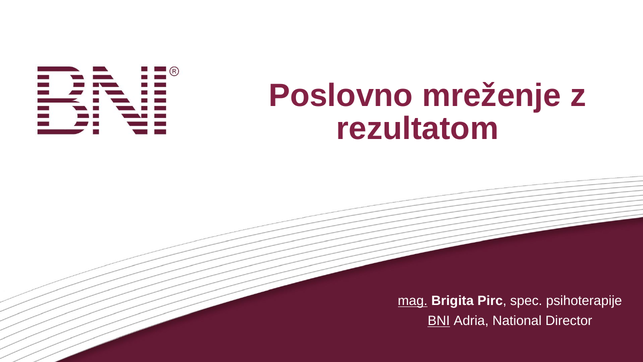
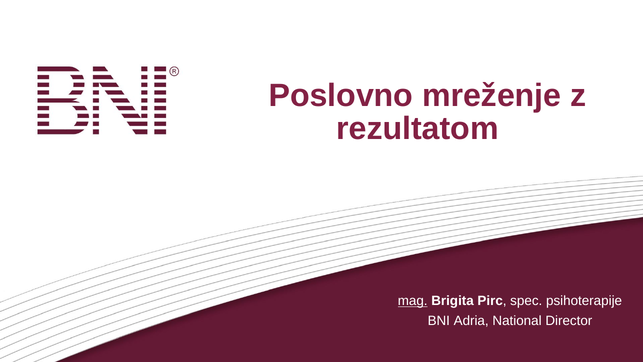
BNI underline: present -> none
